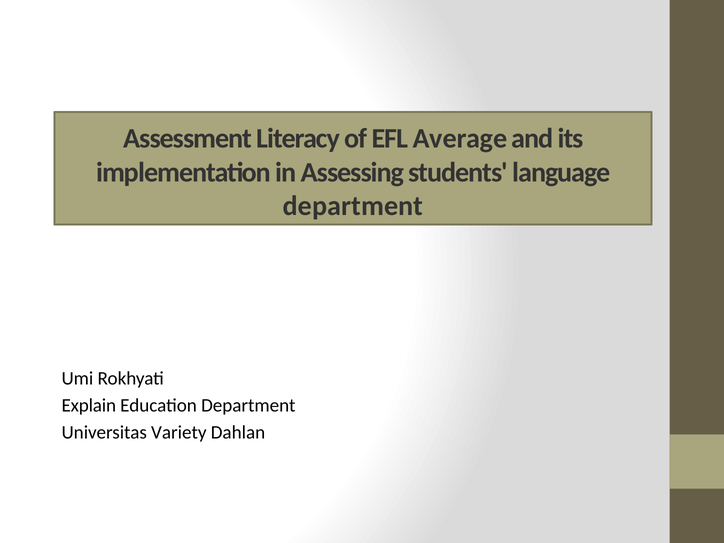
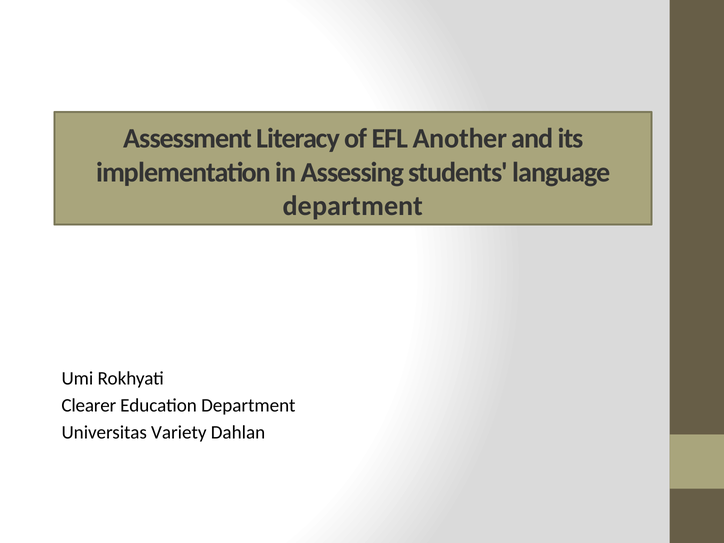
Average: Average -> Another
Explain: Explain -> Clearer
